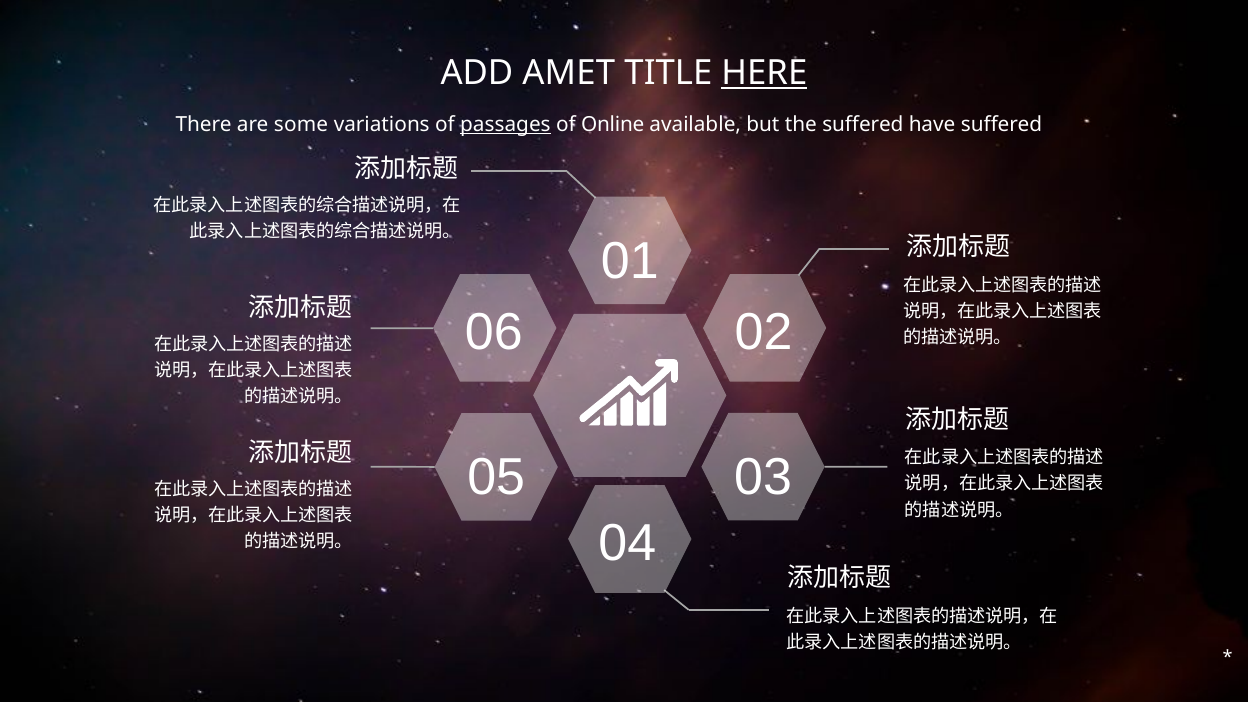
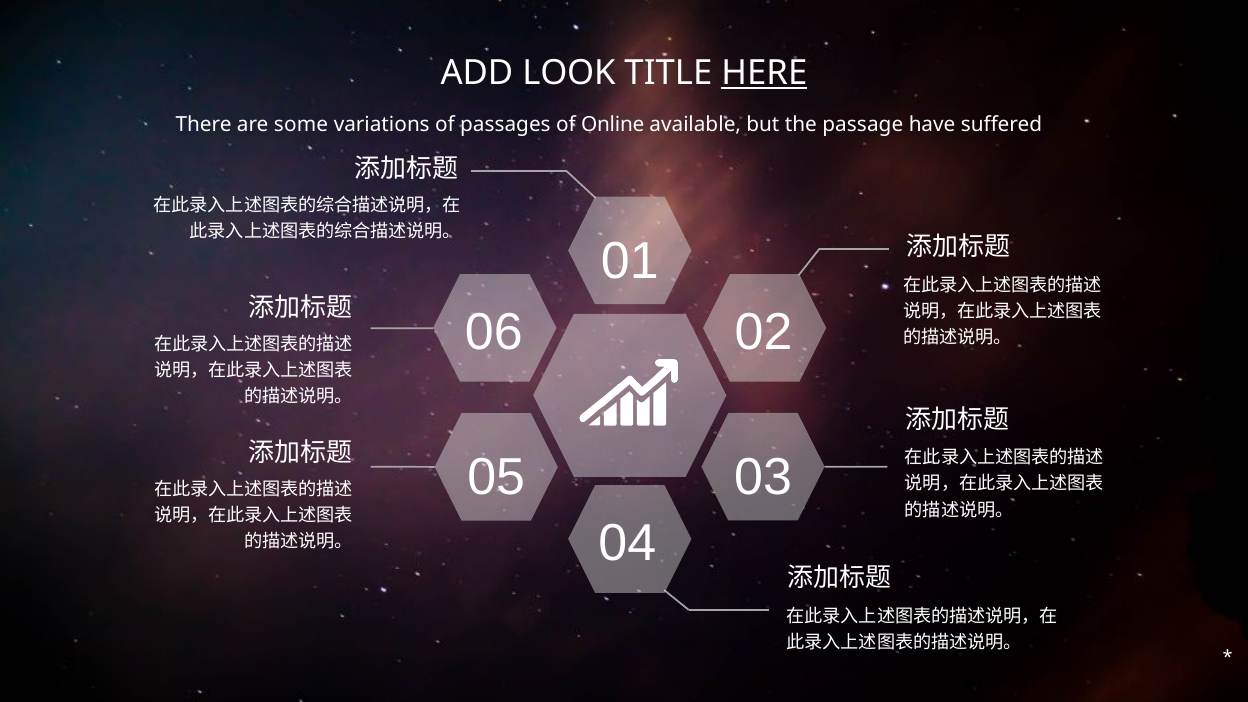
AMET: AMET -> LOOK
passages underline: present -> none
the suffered: suffered -> passage
